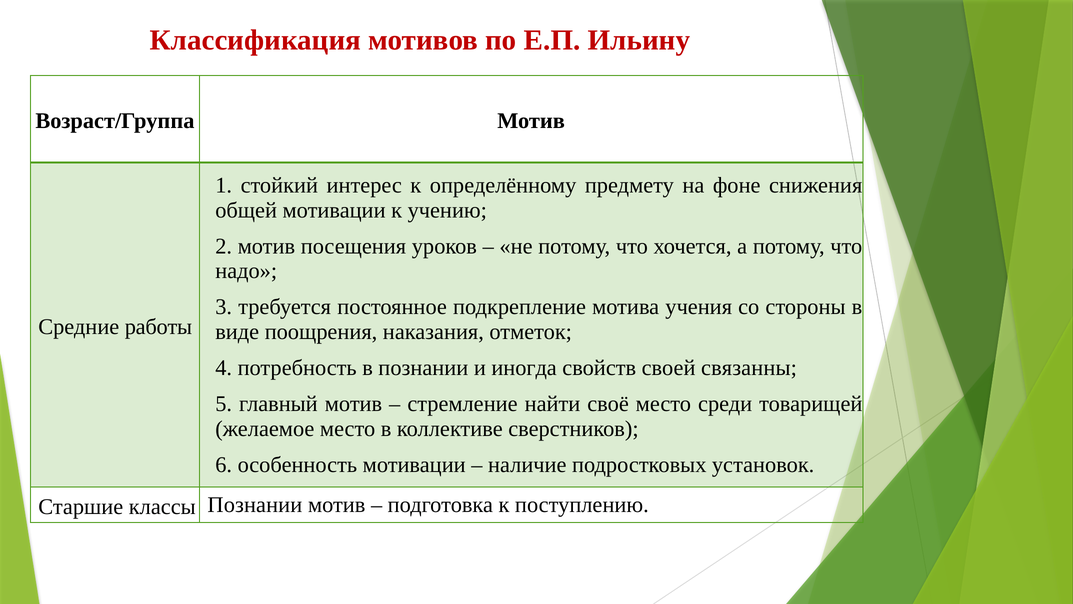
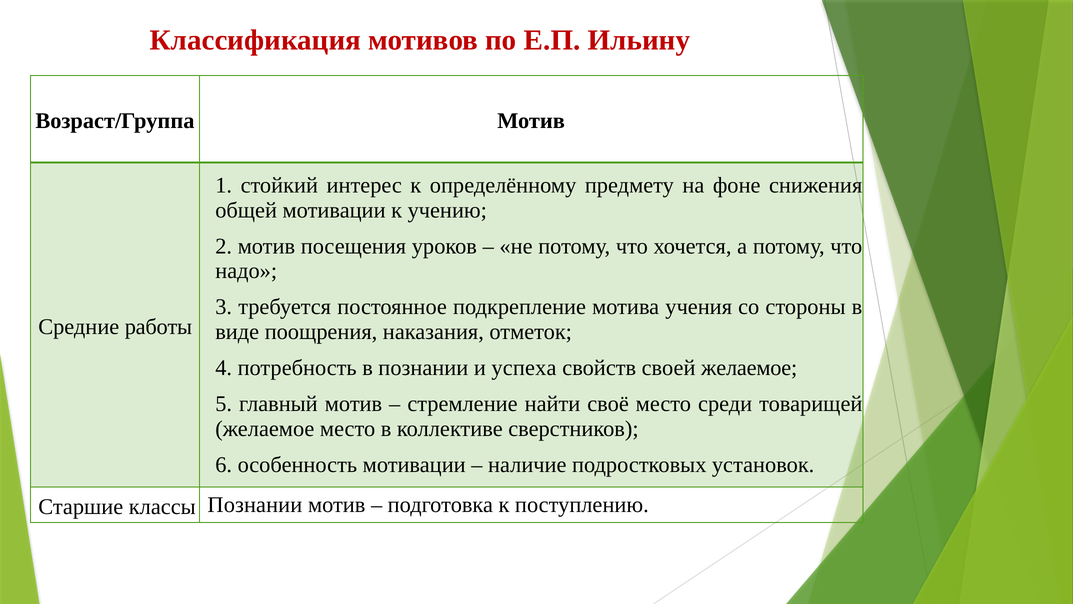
иногда: иногда -> успеха
своей связанны: связанны -> желаемое
